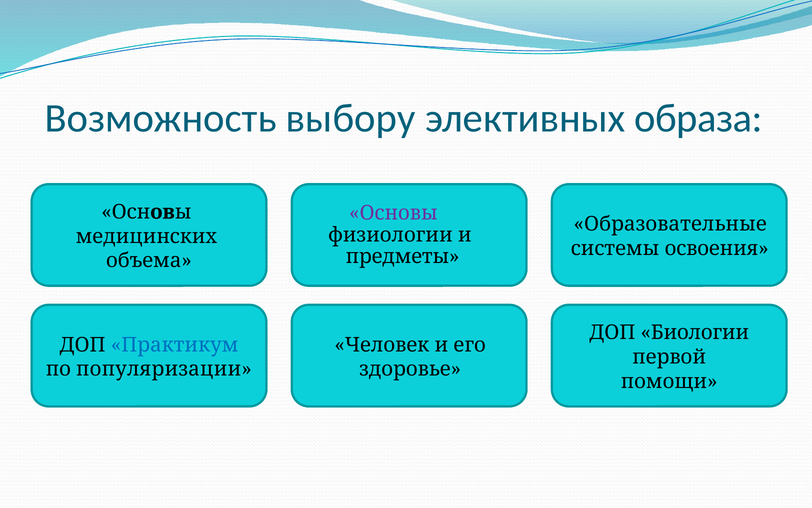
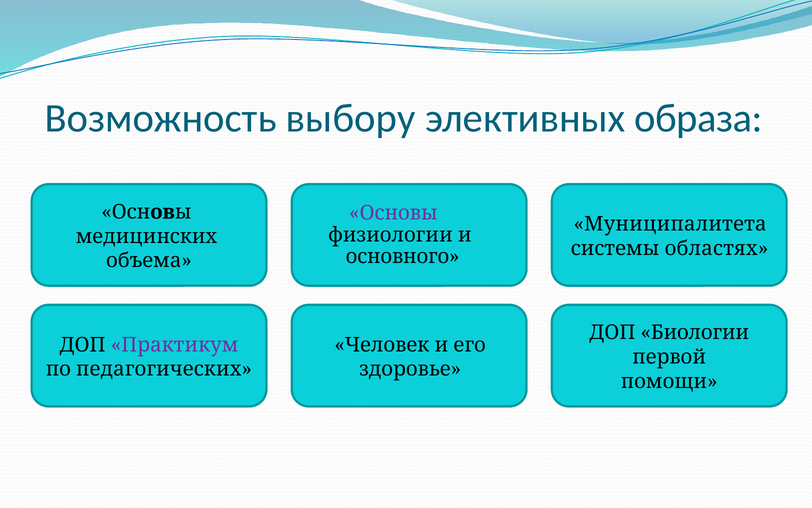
Образовательные: Образовательные -> Муниципалитета
освоения: освоения -> областях
предметы: предметы -> основного
Практикум colour: blue -> purple
популяризации: популяризации -> педагогических
